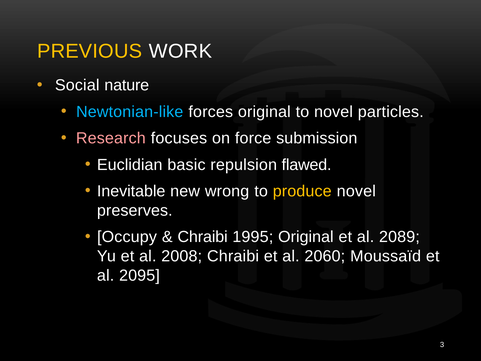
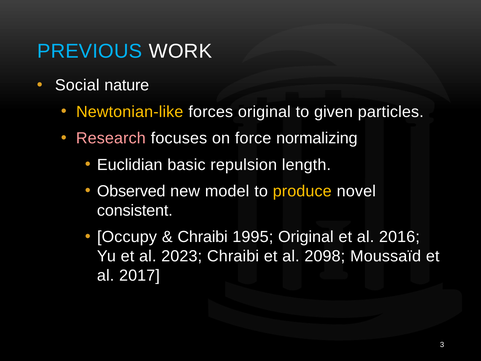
PREVIOUS colour: yellow -> light blue
Newtonian-like colour: light blue -> yellow
to novel: novel -> given
submission: submission -> normalizing
flawed: flawed -> length
Inevitable: Inevitable -> Observed
wrong: wrong -> model
preserves: preserves -> consistent
2089: 2089 -> 2016
2008: 2008 -> 2023
2060: 2060 -> 2098
2095: 2095 -> 2017
